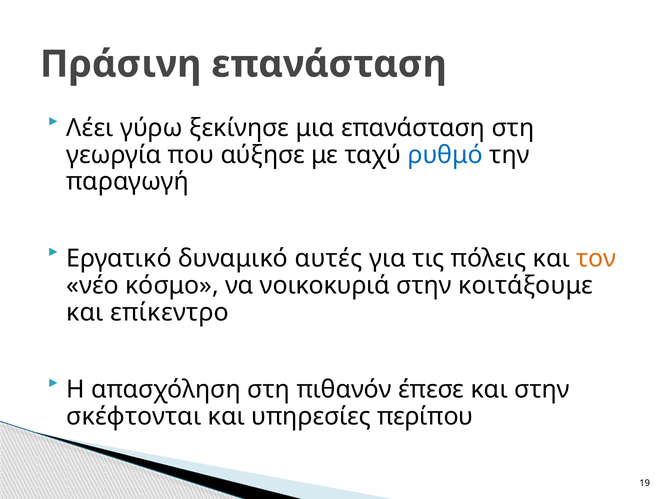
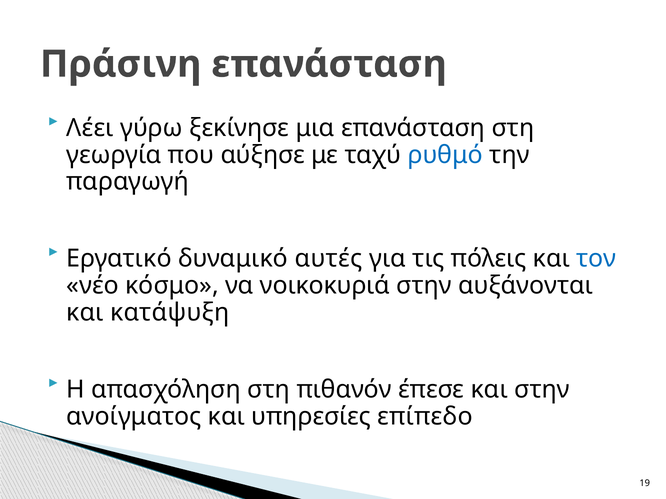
τον colour: orange -> blue
κοιτάξουμε: κοιτάξουμε -> αυξάνονται
επίκεντρο: επίκεντρο -> κατάψυξη
σκέφτονται: σκέφτονται -> ανοίγματος
περίπου: περίπου -> επίπεδο
